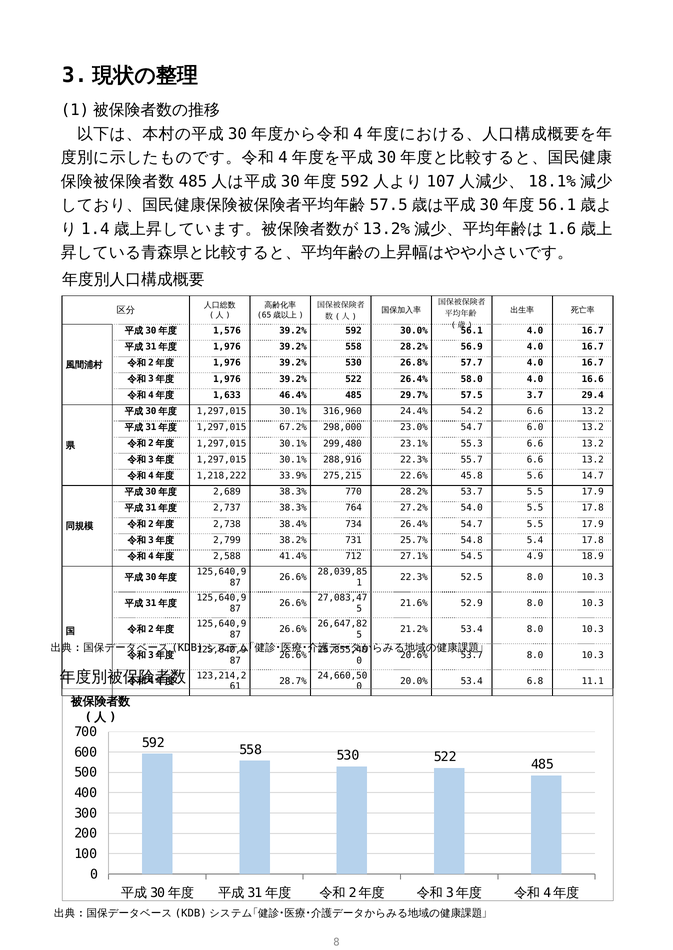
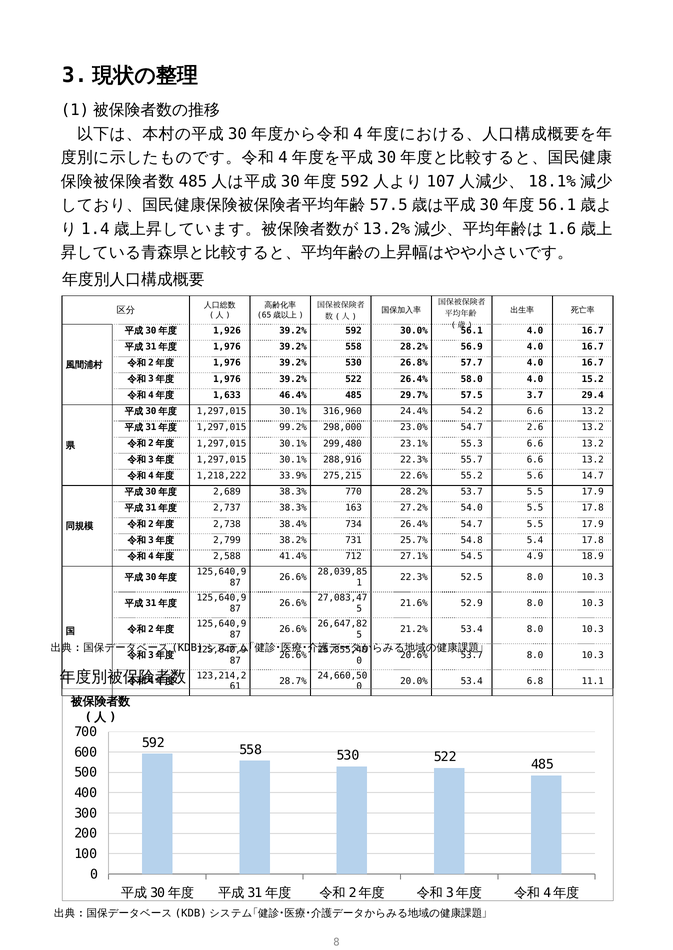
1,576: 1,576 -> 1,926
16.6: 16.6 -> 15.2
67.2%: 67.2% -> 99.2%
6.0: 6.0 -> 2.6
45.8: 45.8 -> 55.2
764: 764 -> 163
